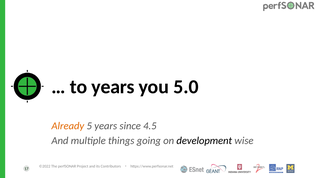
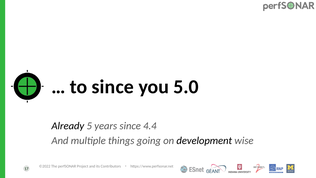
to years: years -> since
Already colour: orange -> black
4.5: 4.5 -> 4.4
